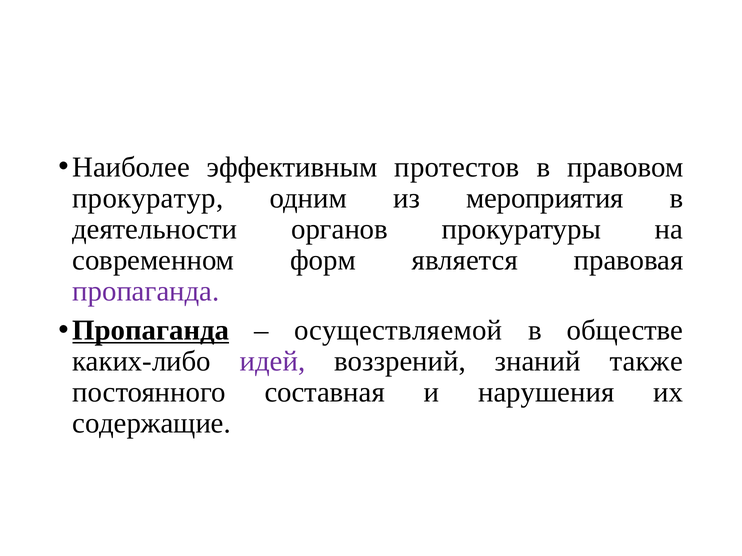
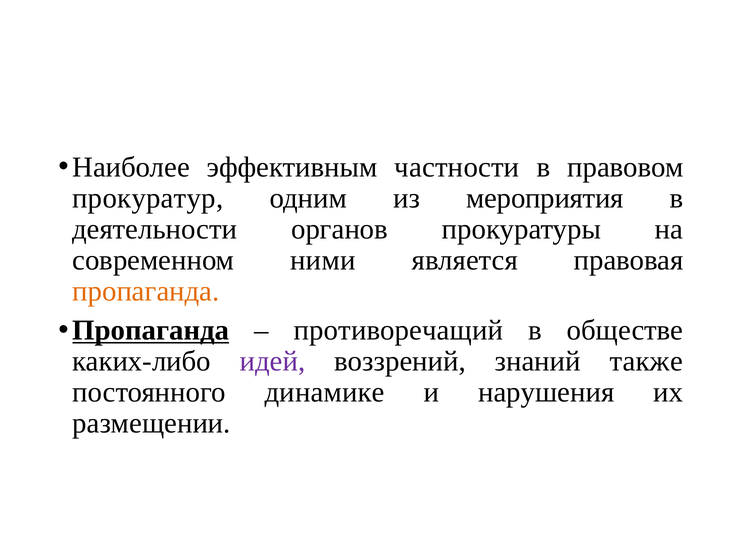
протестов: протестов -> частности
форм: форм -> ними
пропаганда at (146, 292) colour: purple -> orange
осуществляемой: осуществляемой -> противоречащий
составная: составная -> динамике
содержащие: содержащие -> размещении
